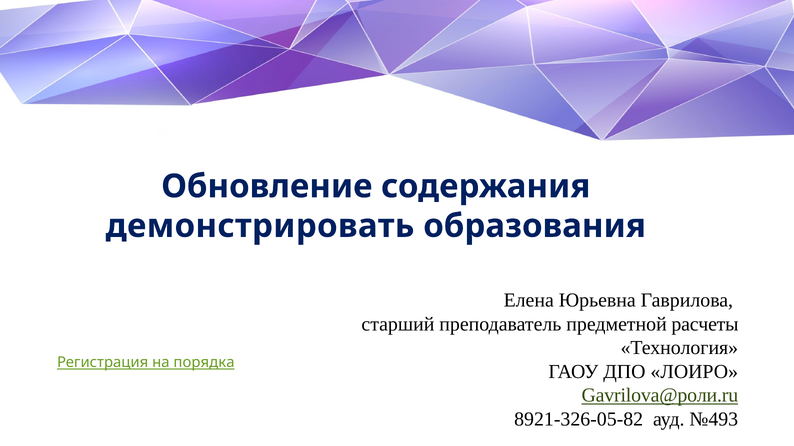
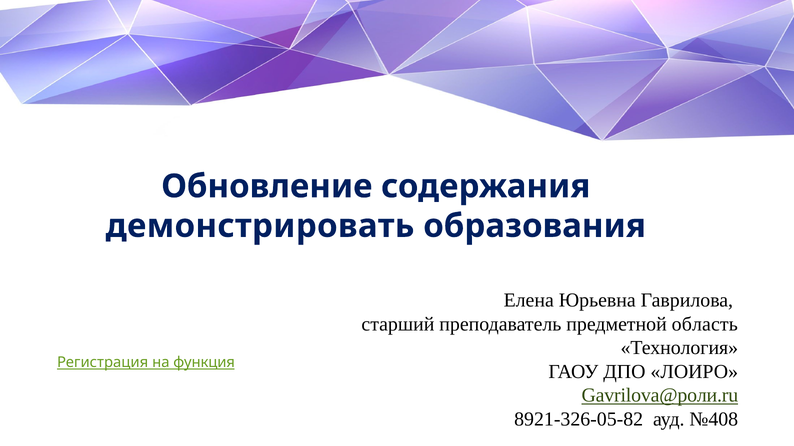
расчеты: расчеты -> область
порядка: порядка -> функция
№493: №493 -> №408
